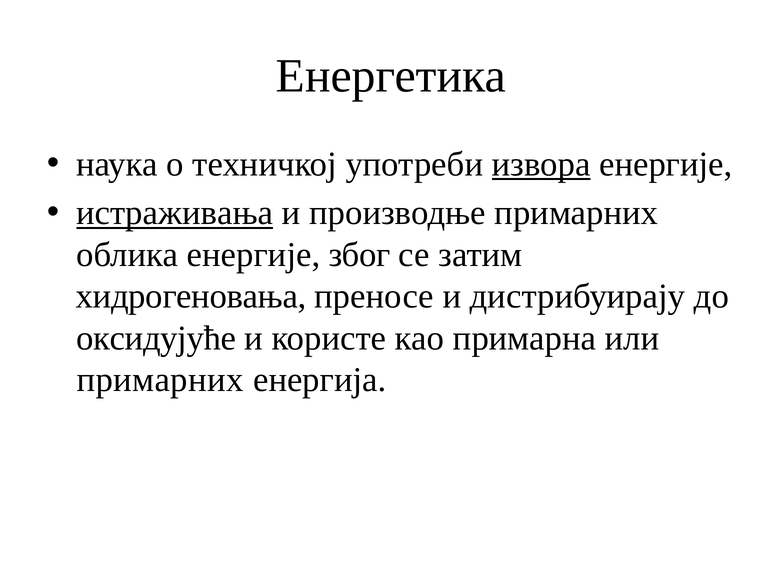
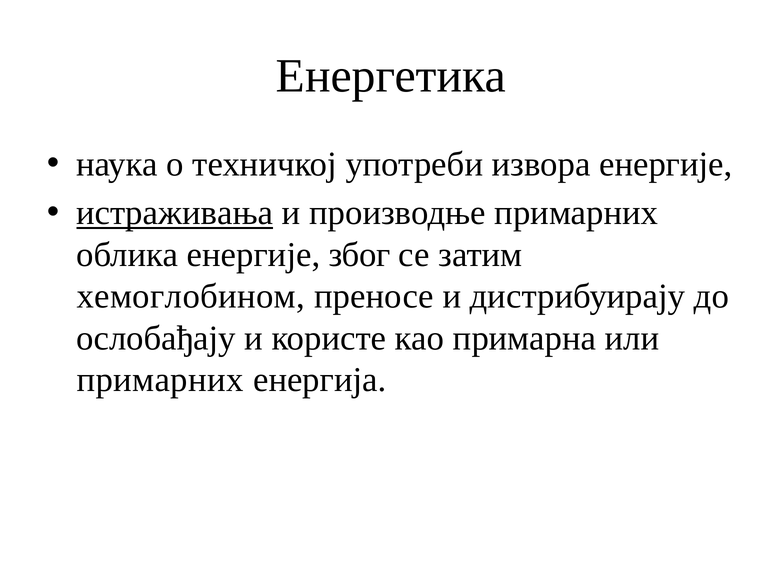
извора underline: present -> none
хидрогеновања: хидрогеновања -> хемоглобином
оксидујуће: оксидујуће -> ослобађају
